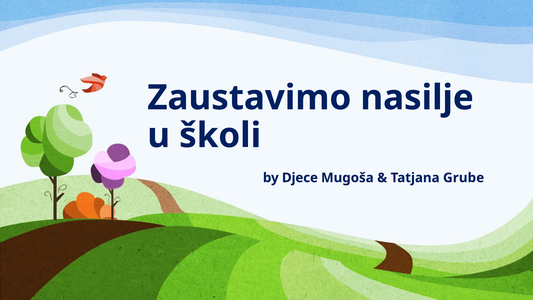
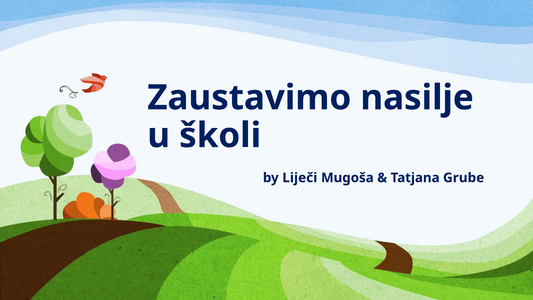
Djece: Djece -> Liječi
